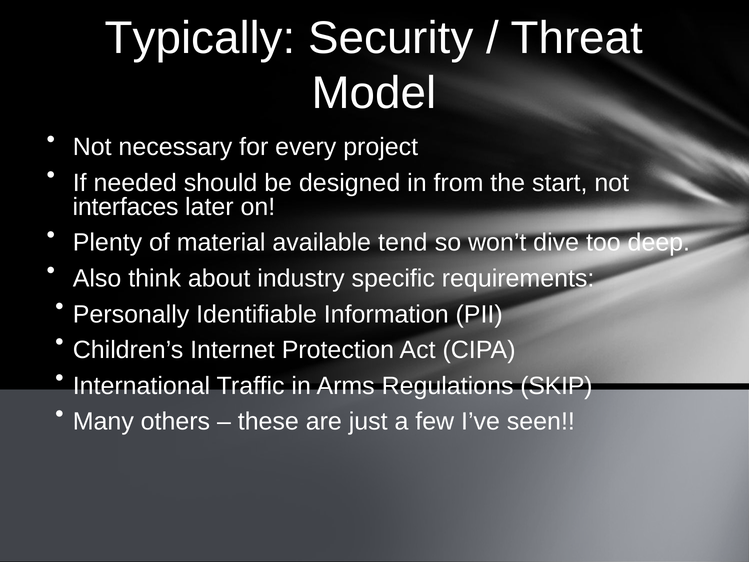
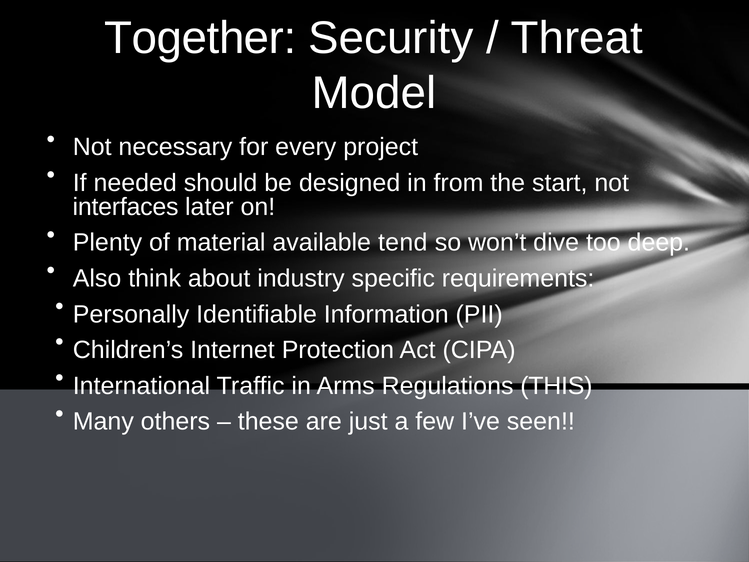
Typically: Typically -> Together
SKIP: SKIP -> THIS
